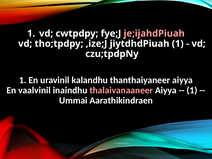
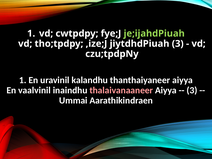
je;ijahdPiuah colour: pink -> light green
jiytdhdPiuah 1: 1 -> 3
1 at (192, 90): 1 -> 3
